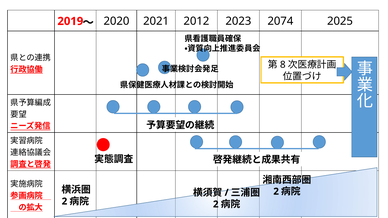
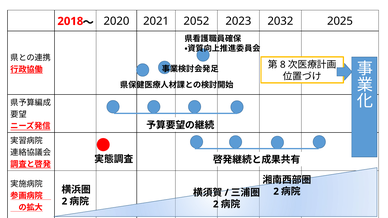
2019: 2019 -> 2018
2012: 2012 -> 2052
2074: 2074 -> 2032
